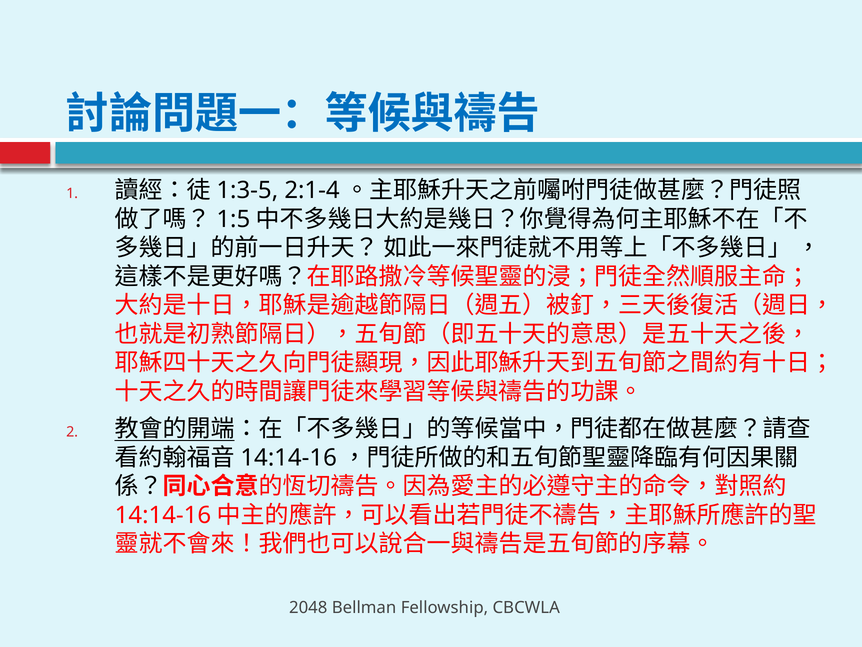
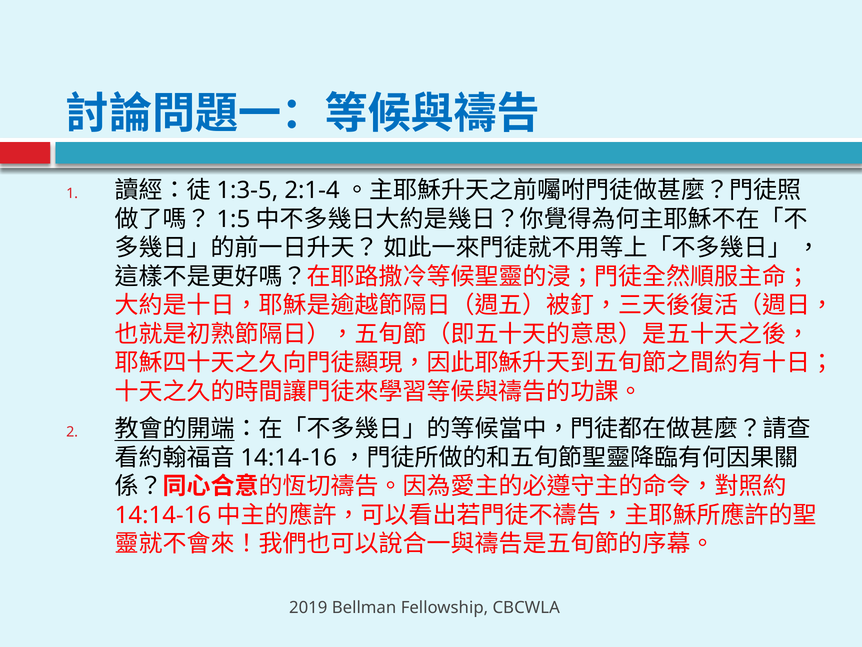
2048: 2048 -> 2019
